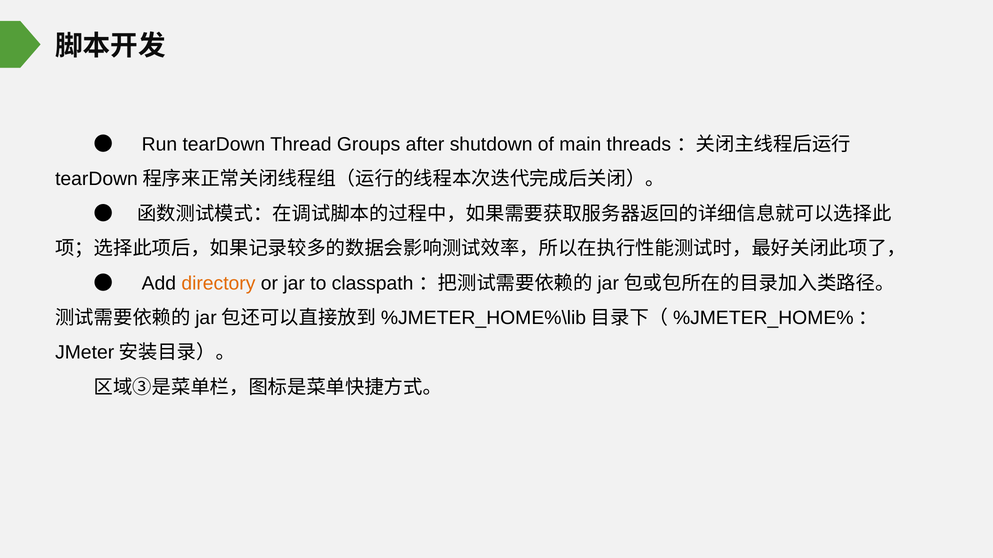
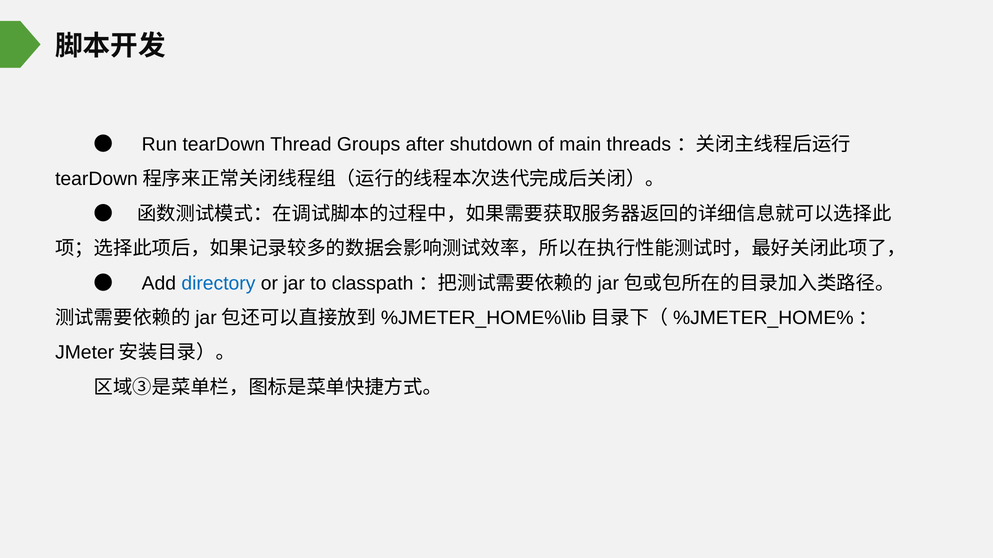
directory colour: orange -> blue
